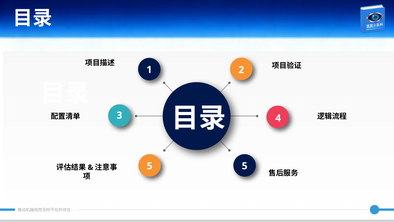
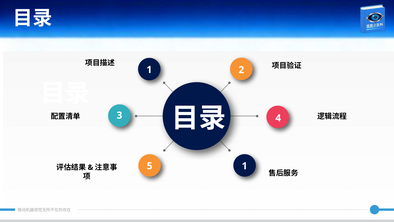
5 5: 5 -> 1
